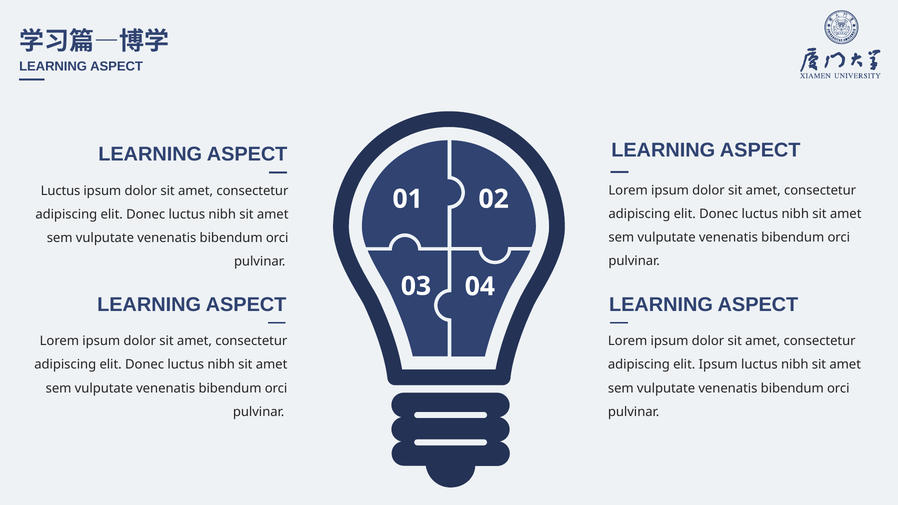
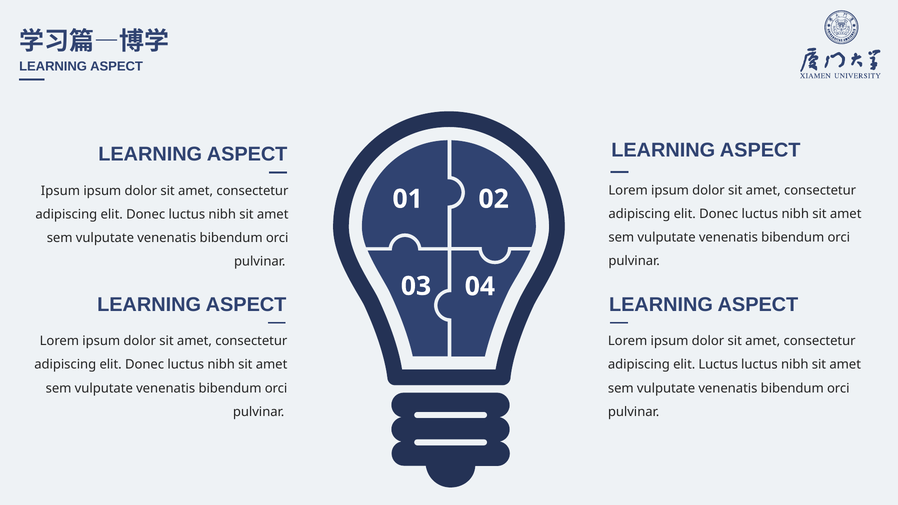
Luctus at (61, 191): Luctus -> Ipsum
elit Ipsum: Ipsum -> Luctus
